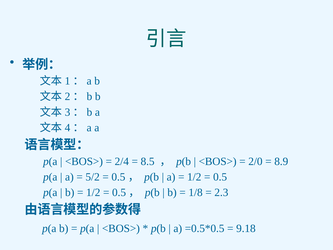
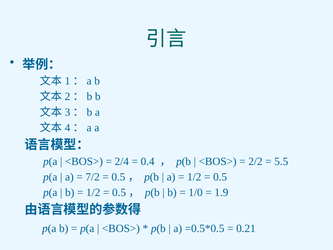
8.5: 8.5 -> 0.4
2/0: 2/0 -> 2/2
8.9: 8.9 -> 5.5
5/2: 5/2 -> 7/2
1/8: 1/8 -> 1/0
2.3: 2.3 -> 1.9
9.18: 9.18 -> 0.21
